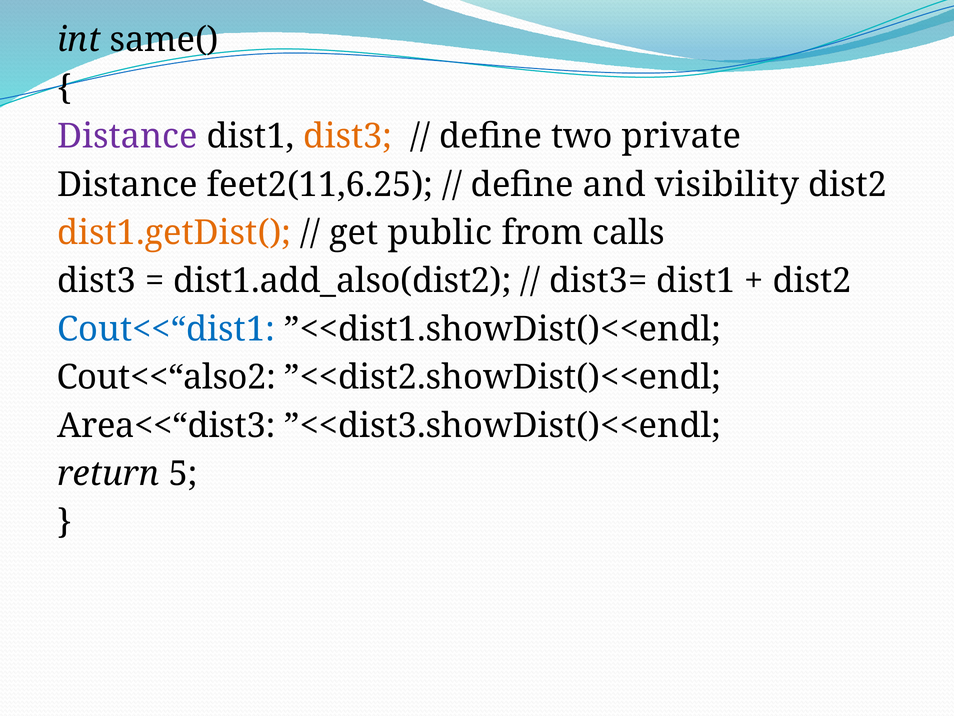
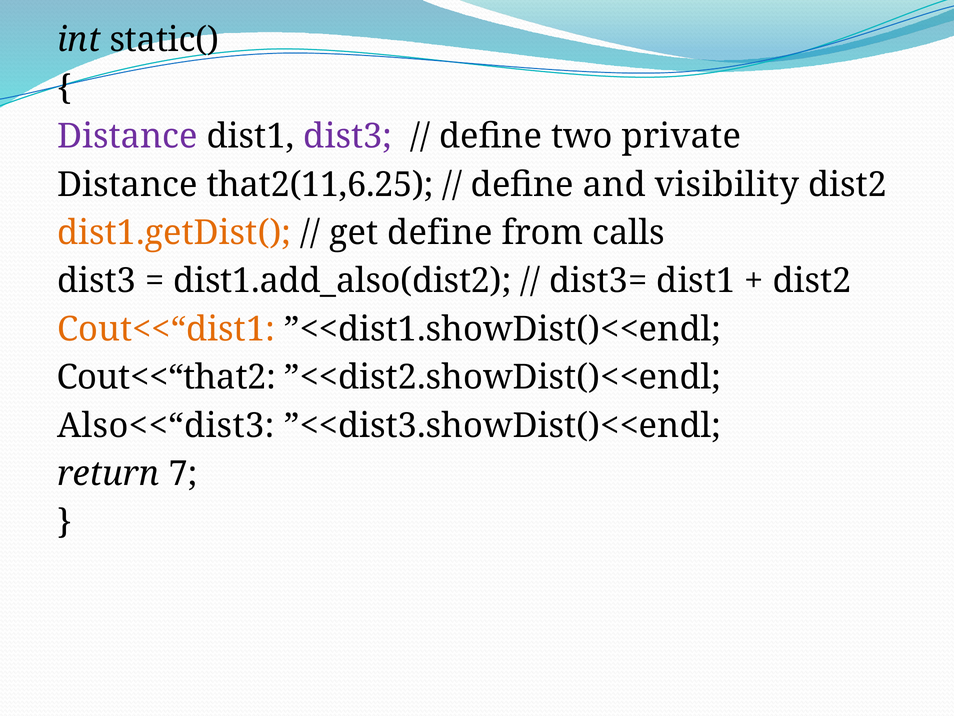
same(: same( -> static(
dist3 at (348, 136) colour: orange -> purple
feet2(11,6.25: feet2(11,6.25 -> that2(11,6.25
get public: public -> define
Cout<<“dist1 colour: blue -> orange
Cout<<“also2: Cout<<“also2 -> Cout<<“that2
Area<<“dist3: Area<<“dist3 -> Also<<“dist3
5: 5 -> 7
